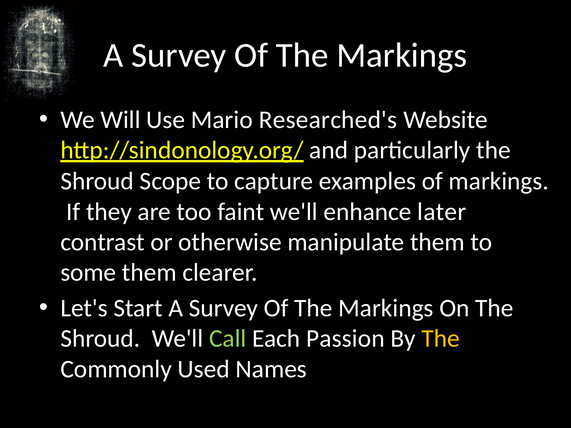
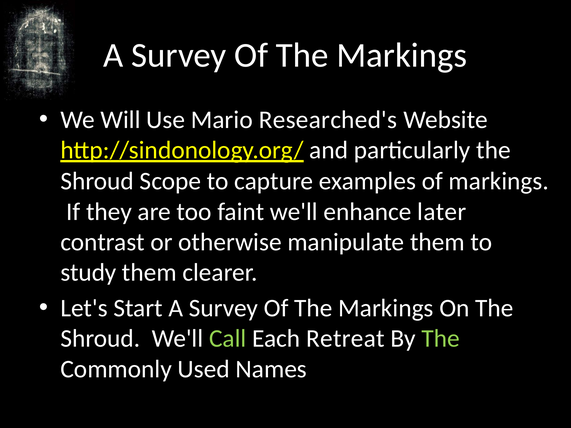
some: some -> study
Passion: Passion -> Retreat
The at (441, 339) colour: yellow -> light green
